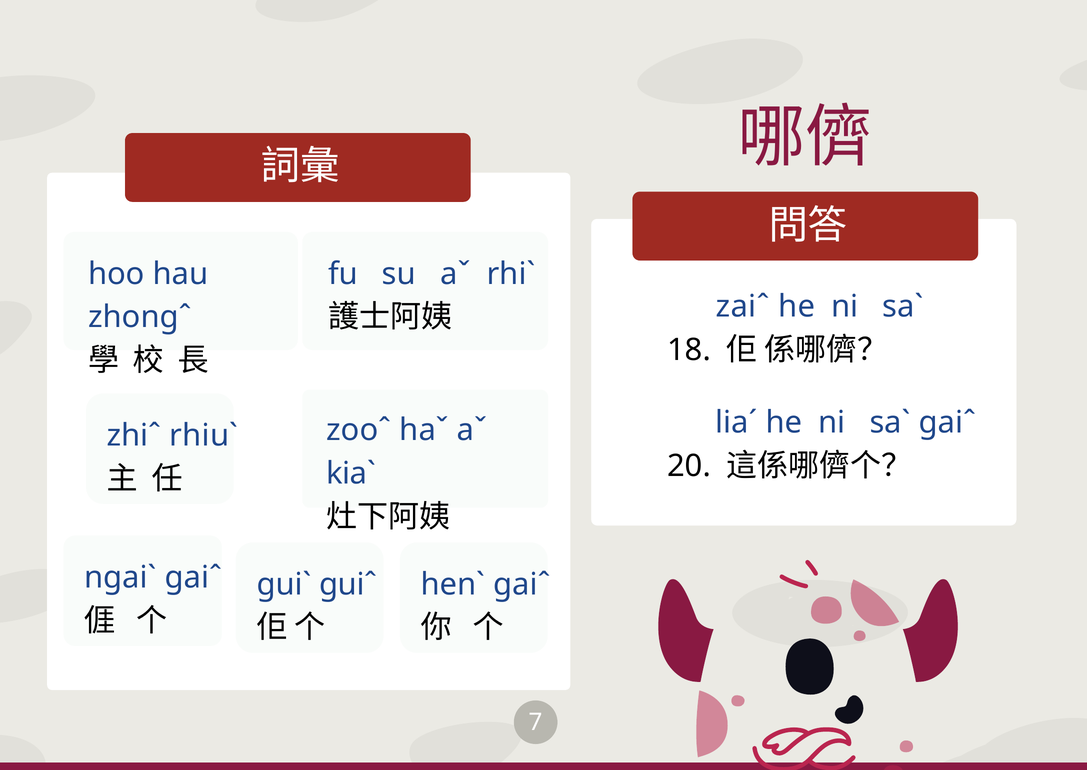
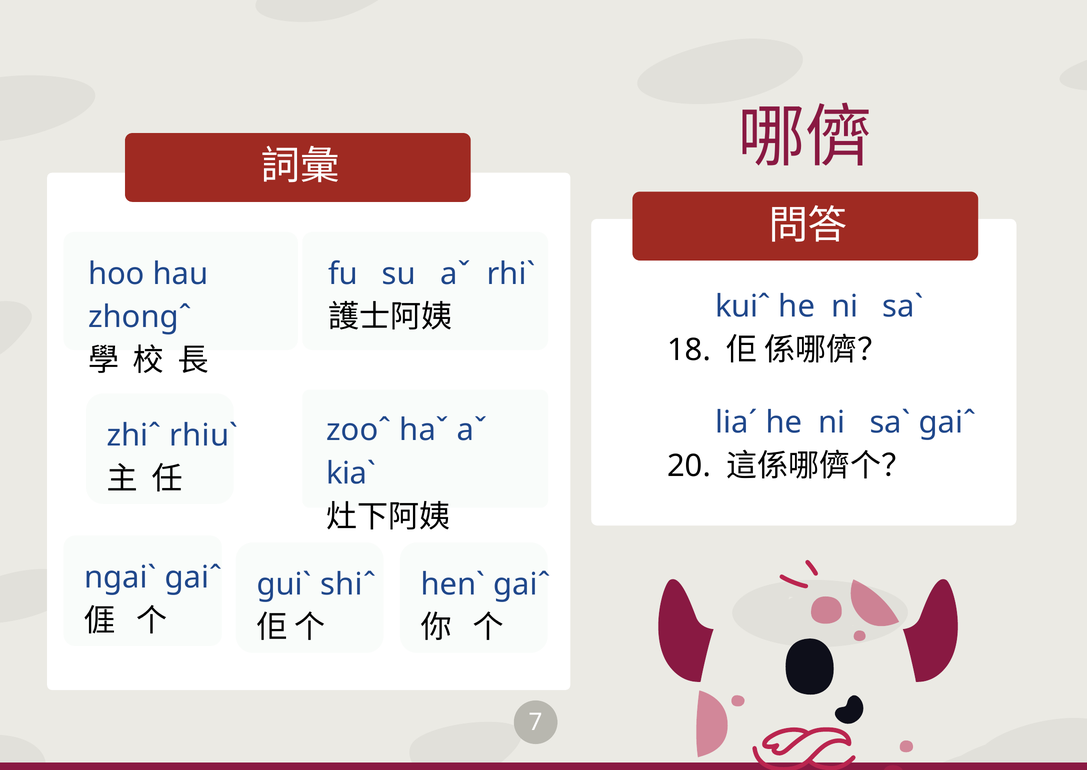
zaiˆ: zaiˆ -> kuiˆ
guiˆ: guiˆ -> shiˆ
